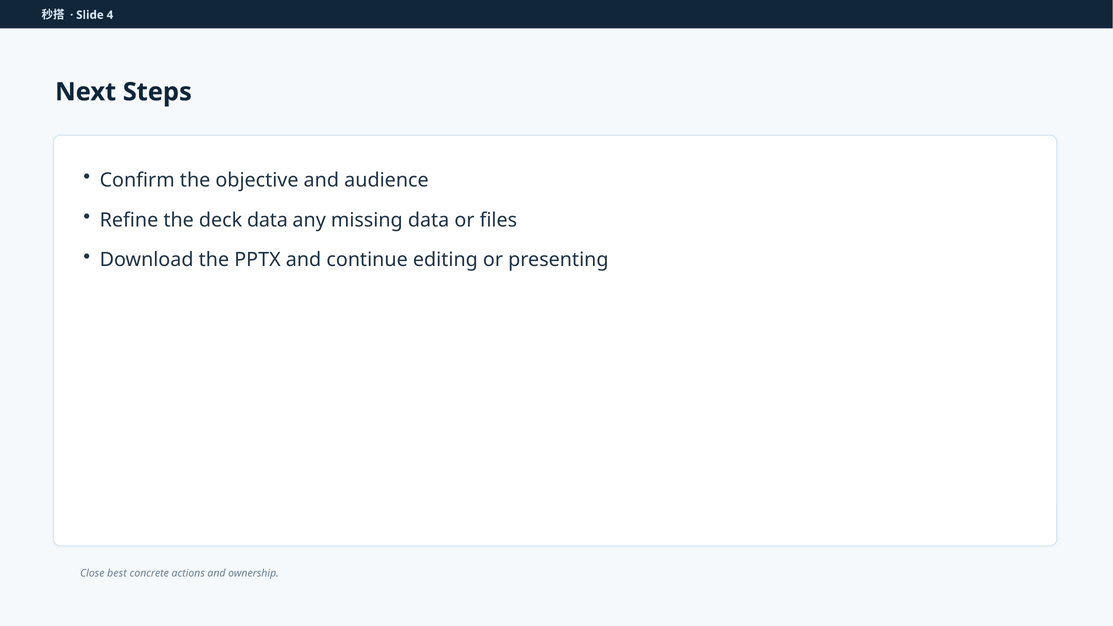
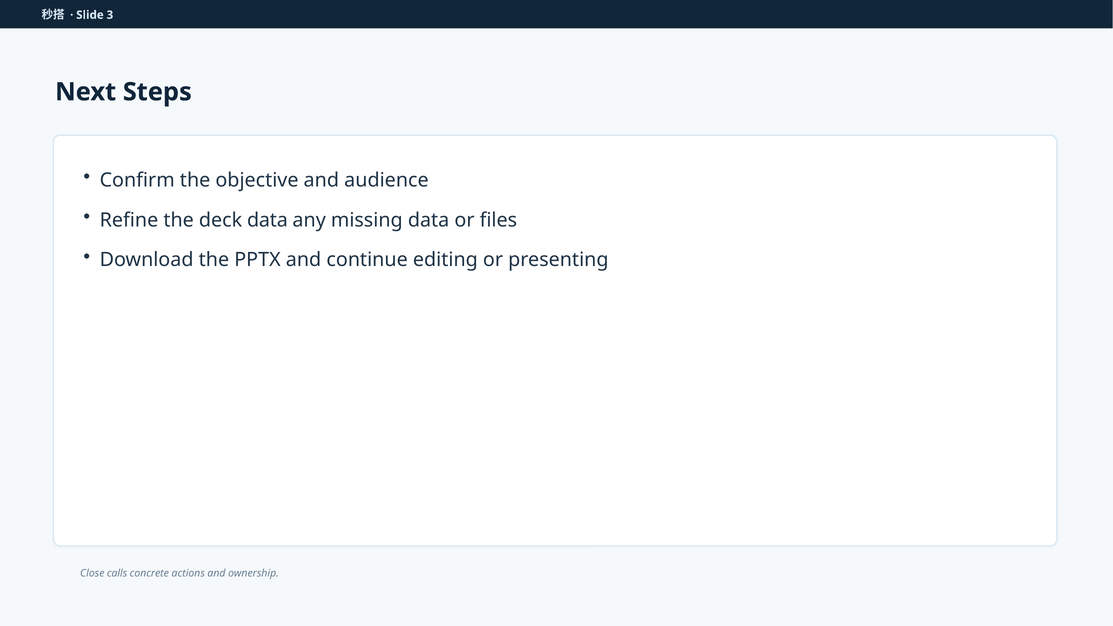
4: 4 -> 3
best: best -> calls
